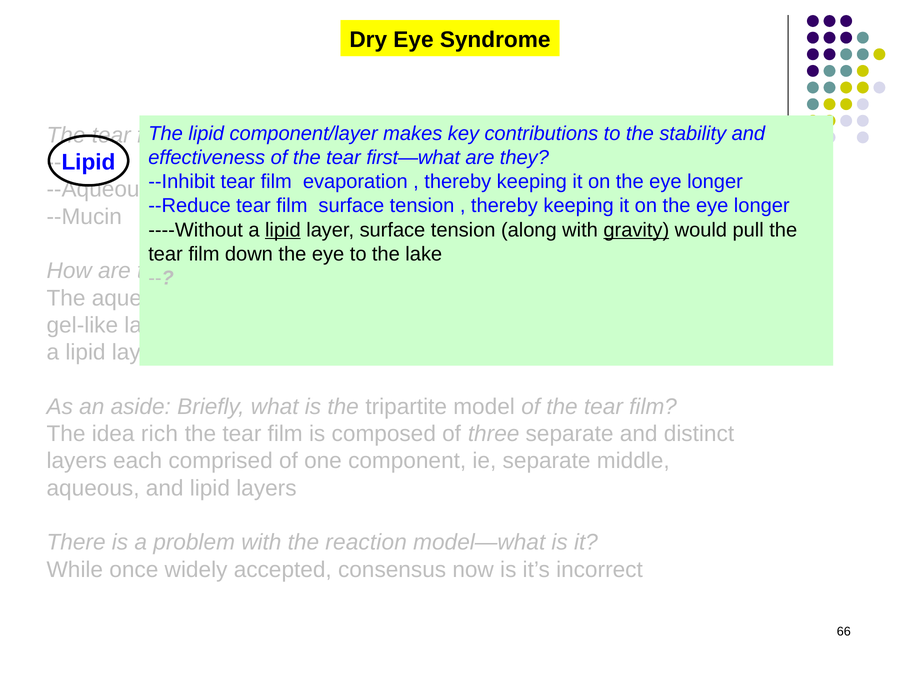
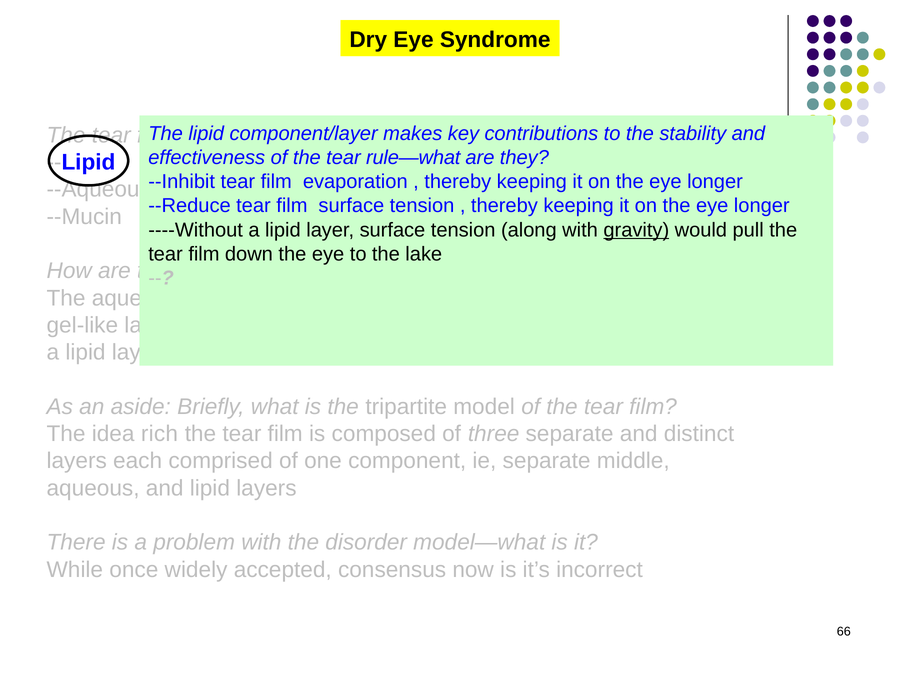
first—what: first—what -> rule—what
lipid at (283, 230) underline: present -> none
reaction: reaction -> disorder
